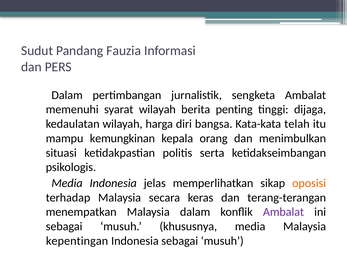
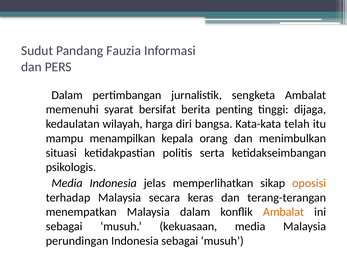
syarat wilayah: wilayah -> bersifat
kemungkinan: kemungkinan -> menampilkan
Ambalat at (283, 212) colour: purple -> orange
khususnya: khususnya -> kekuasaan
kepentingan: kepentingan -> perundingan
